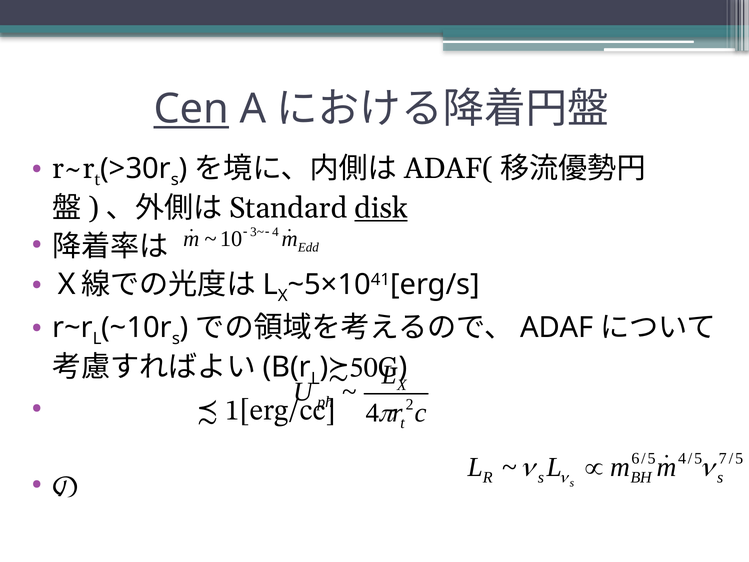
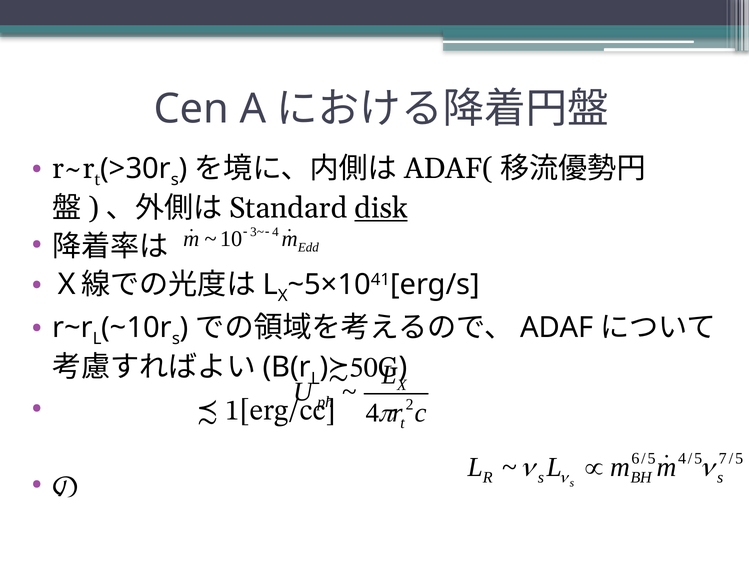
Cen underline: present -> none
